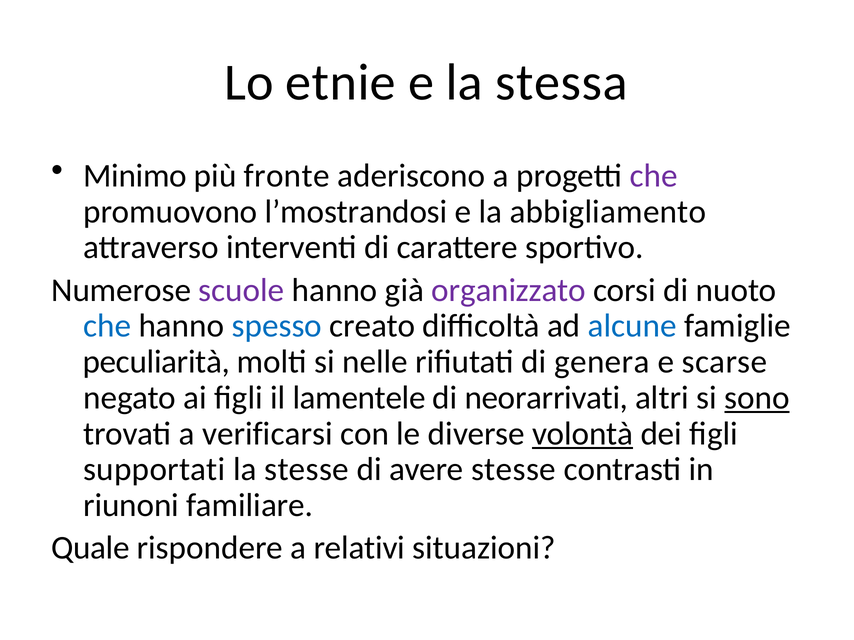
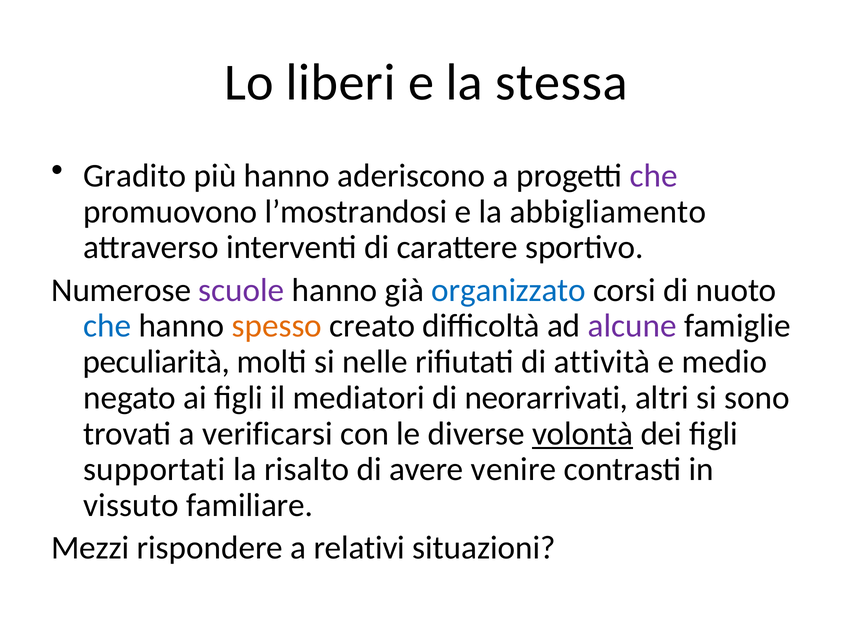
etnie: etnie -> liberi
Minimo: Minimo -> Gradito
più fronte: fronte -> hanno
organizzato colour: purple -> blue
spesso colour: blue -> orange
alcune colour: blue -> purple
genera: genera -> attività
scarse: scarse -> medio
lamentele: lamentele -> mediatori
sono underline: present -> none
la stesse: stesse -> risalto
avere stesse: stesse -> venire
riunoni: riunoni -> vissuto
Quale: Quale -> Mezzi
